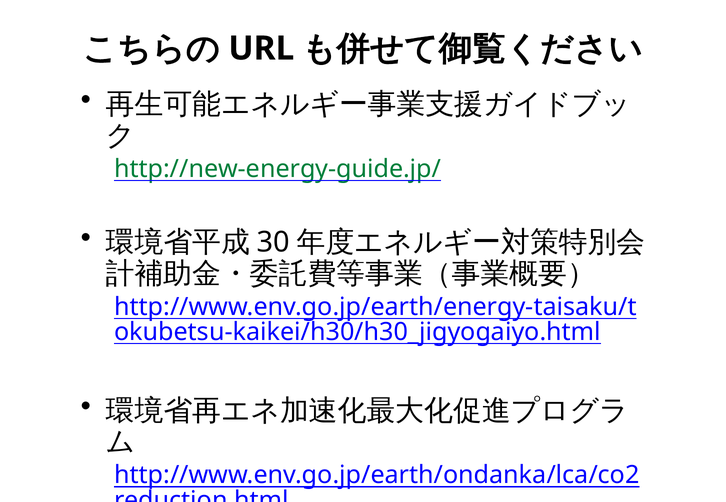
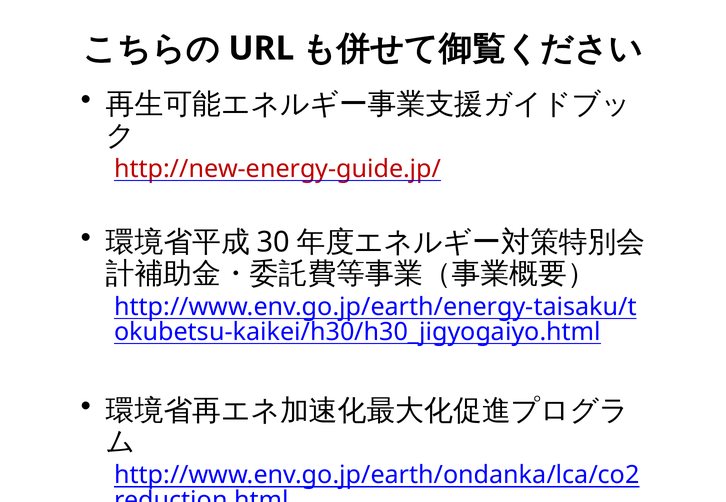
http://new-energy-guide.jp/ colour: green -> red
